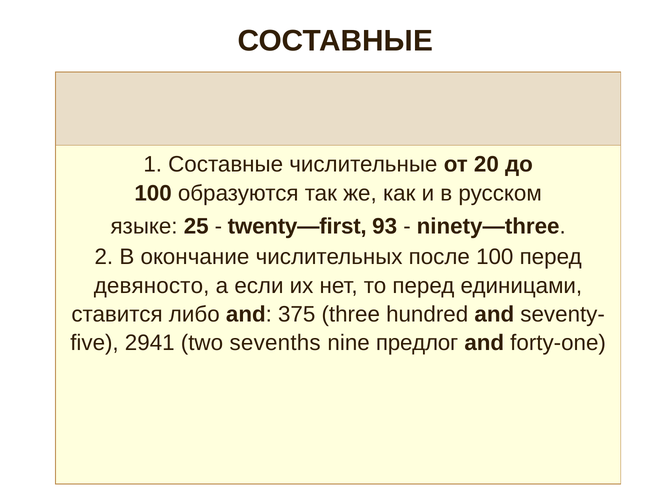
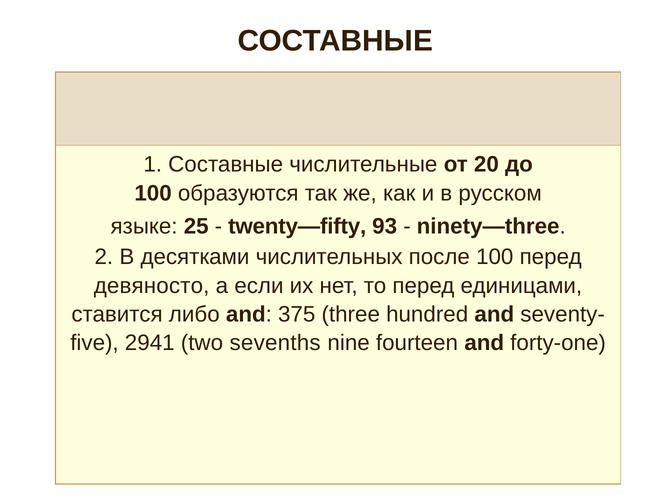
twenty—first: twenty—first -> twenty—fifty
окончание: окончание -> десятками
предлог: предлог -> fourteen
